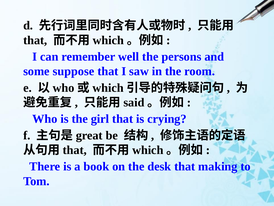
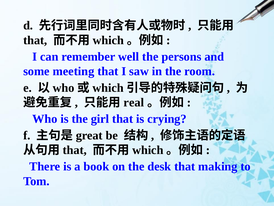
suppose: suppose -> meeting
said: said -> real
